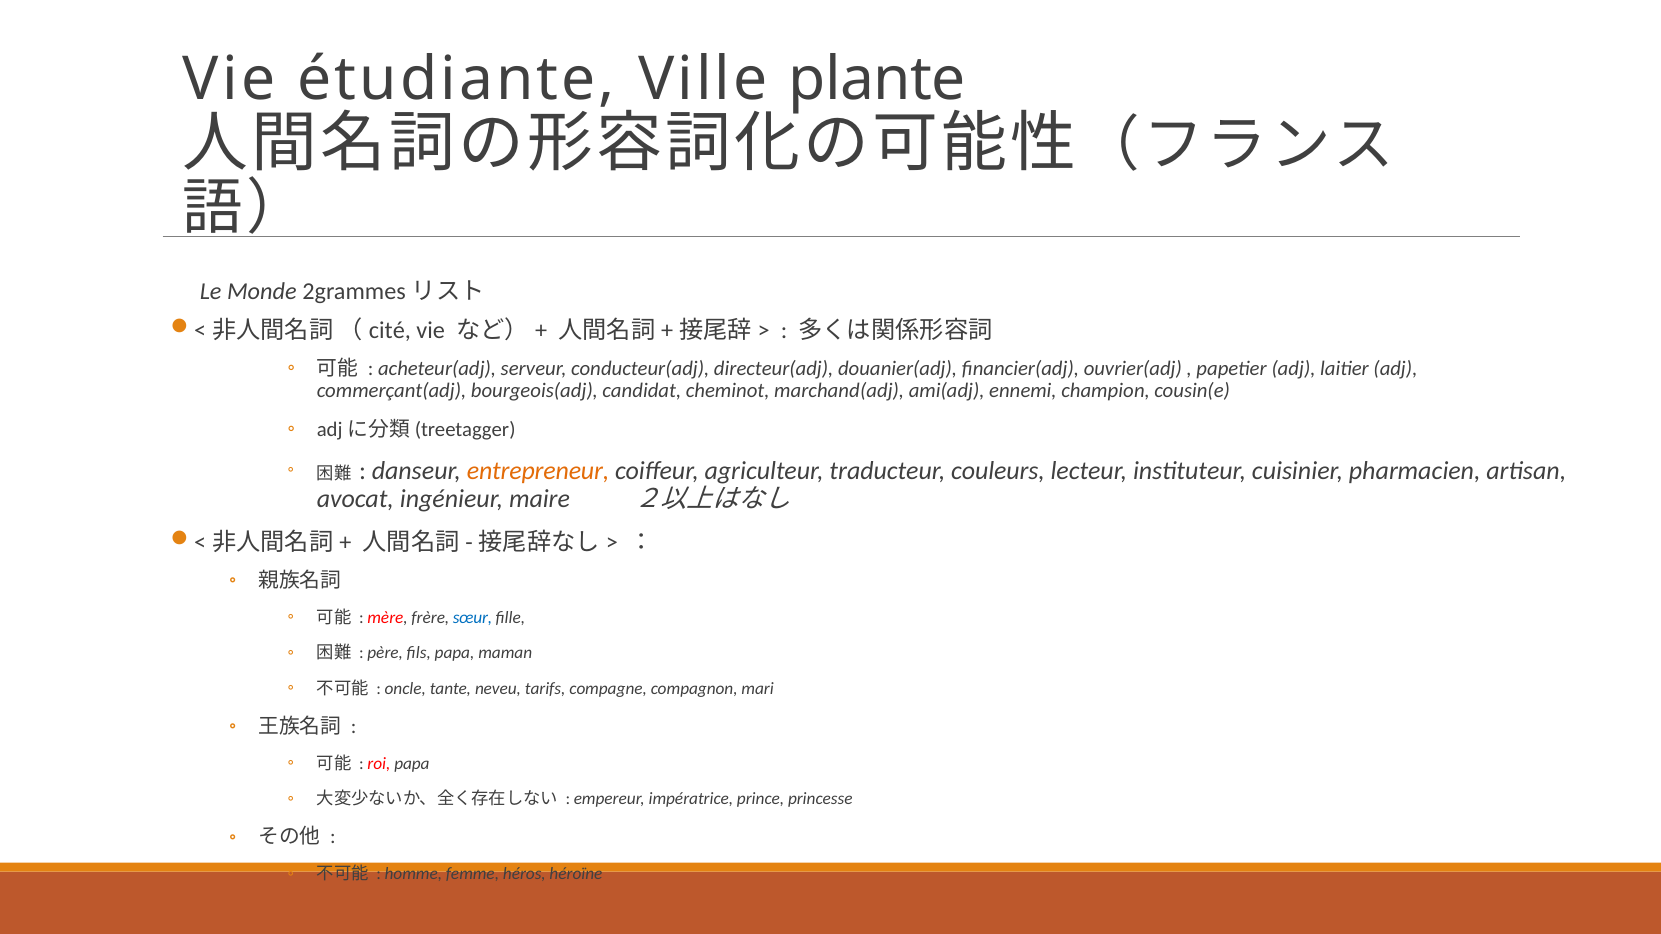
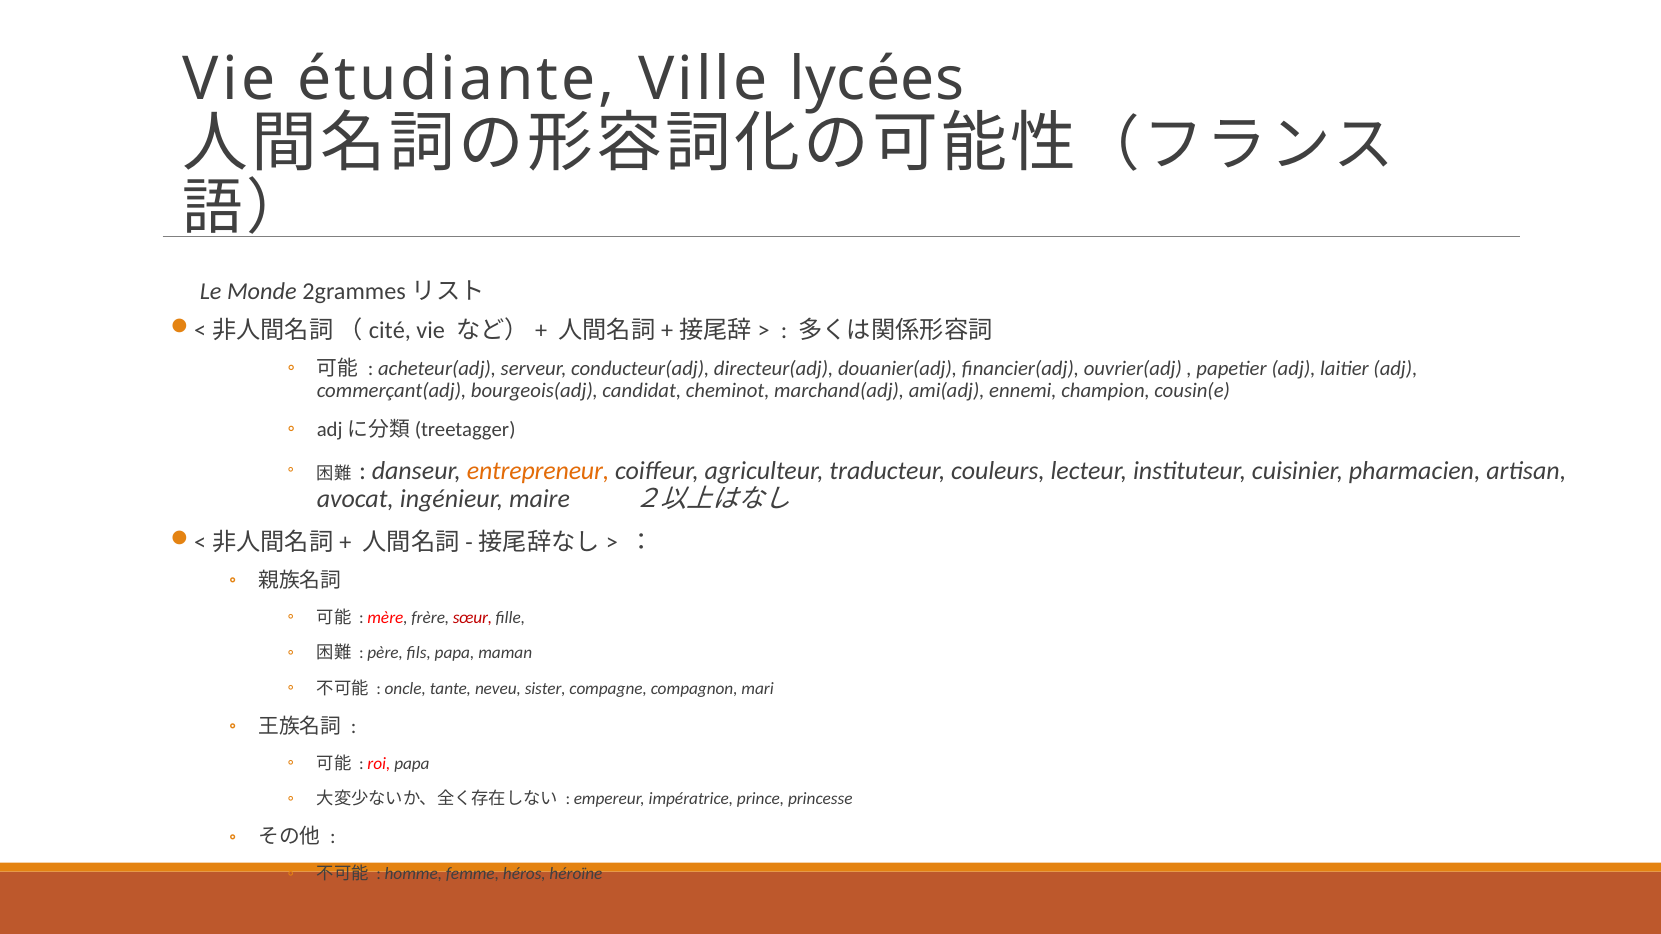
plante: plante -> lycées
sœur colour: blue -> red
tarifs: tarifs -> sister
